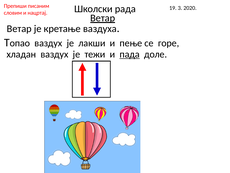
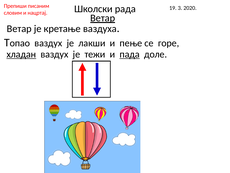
хладан underline: none -> present
